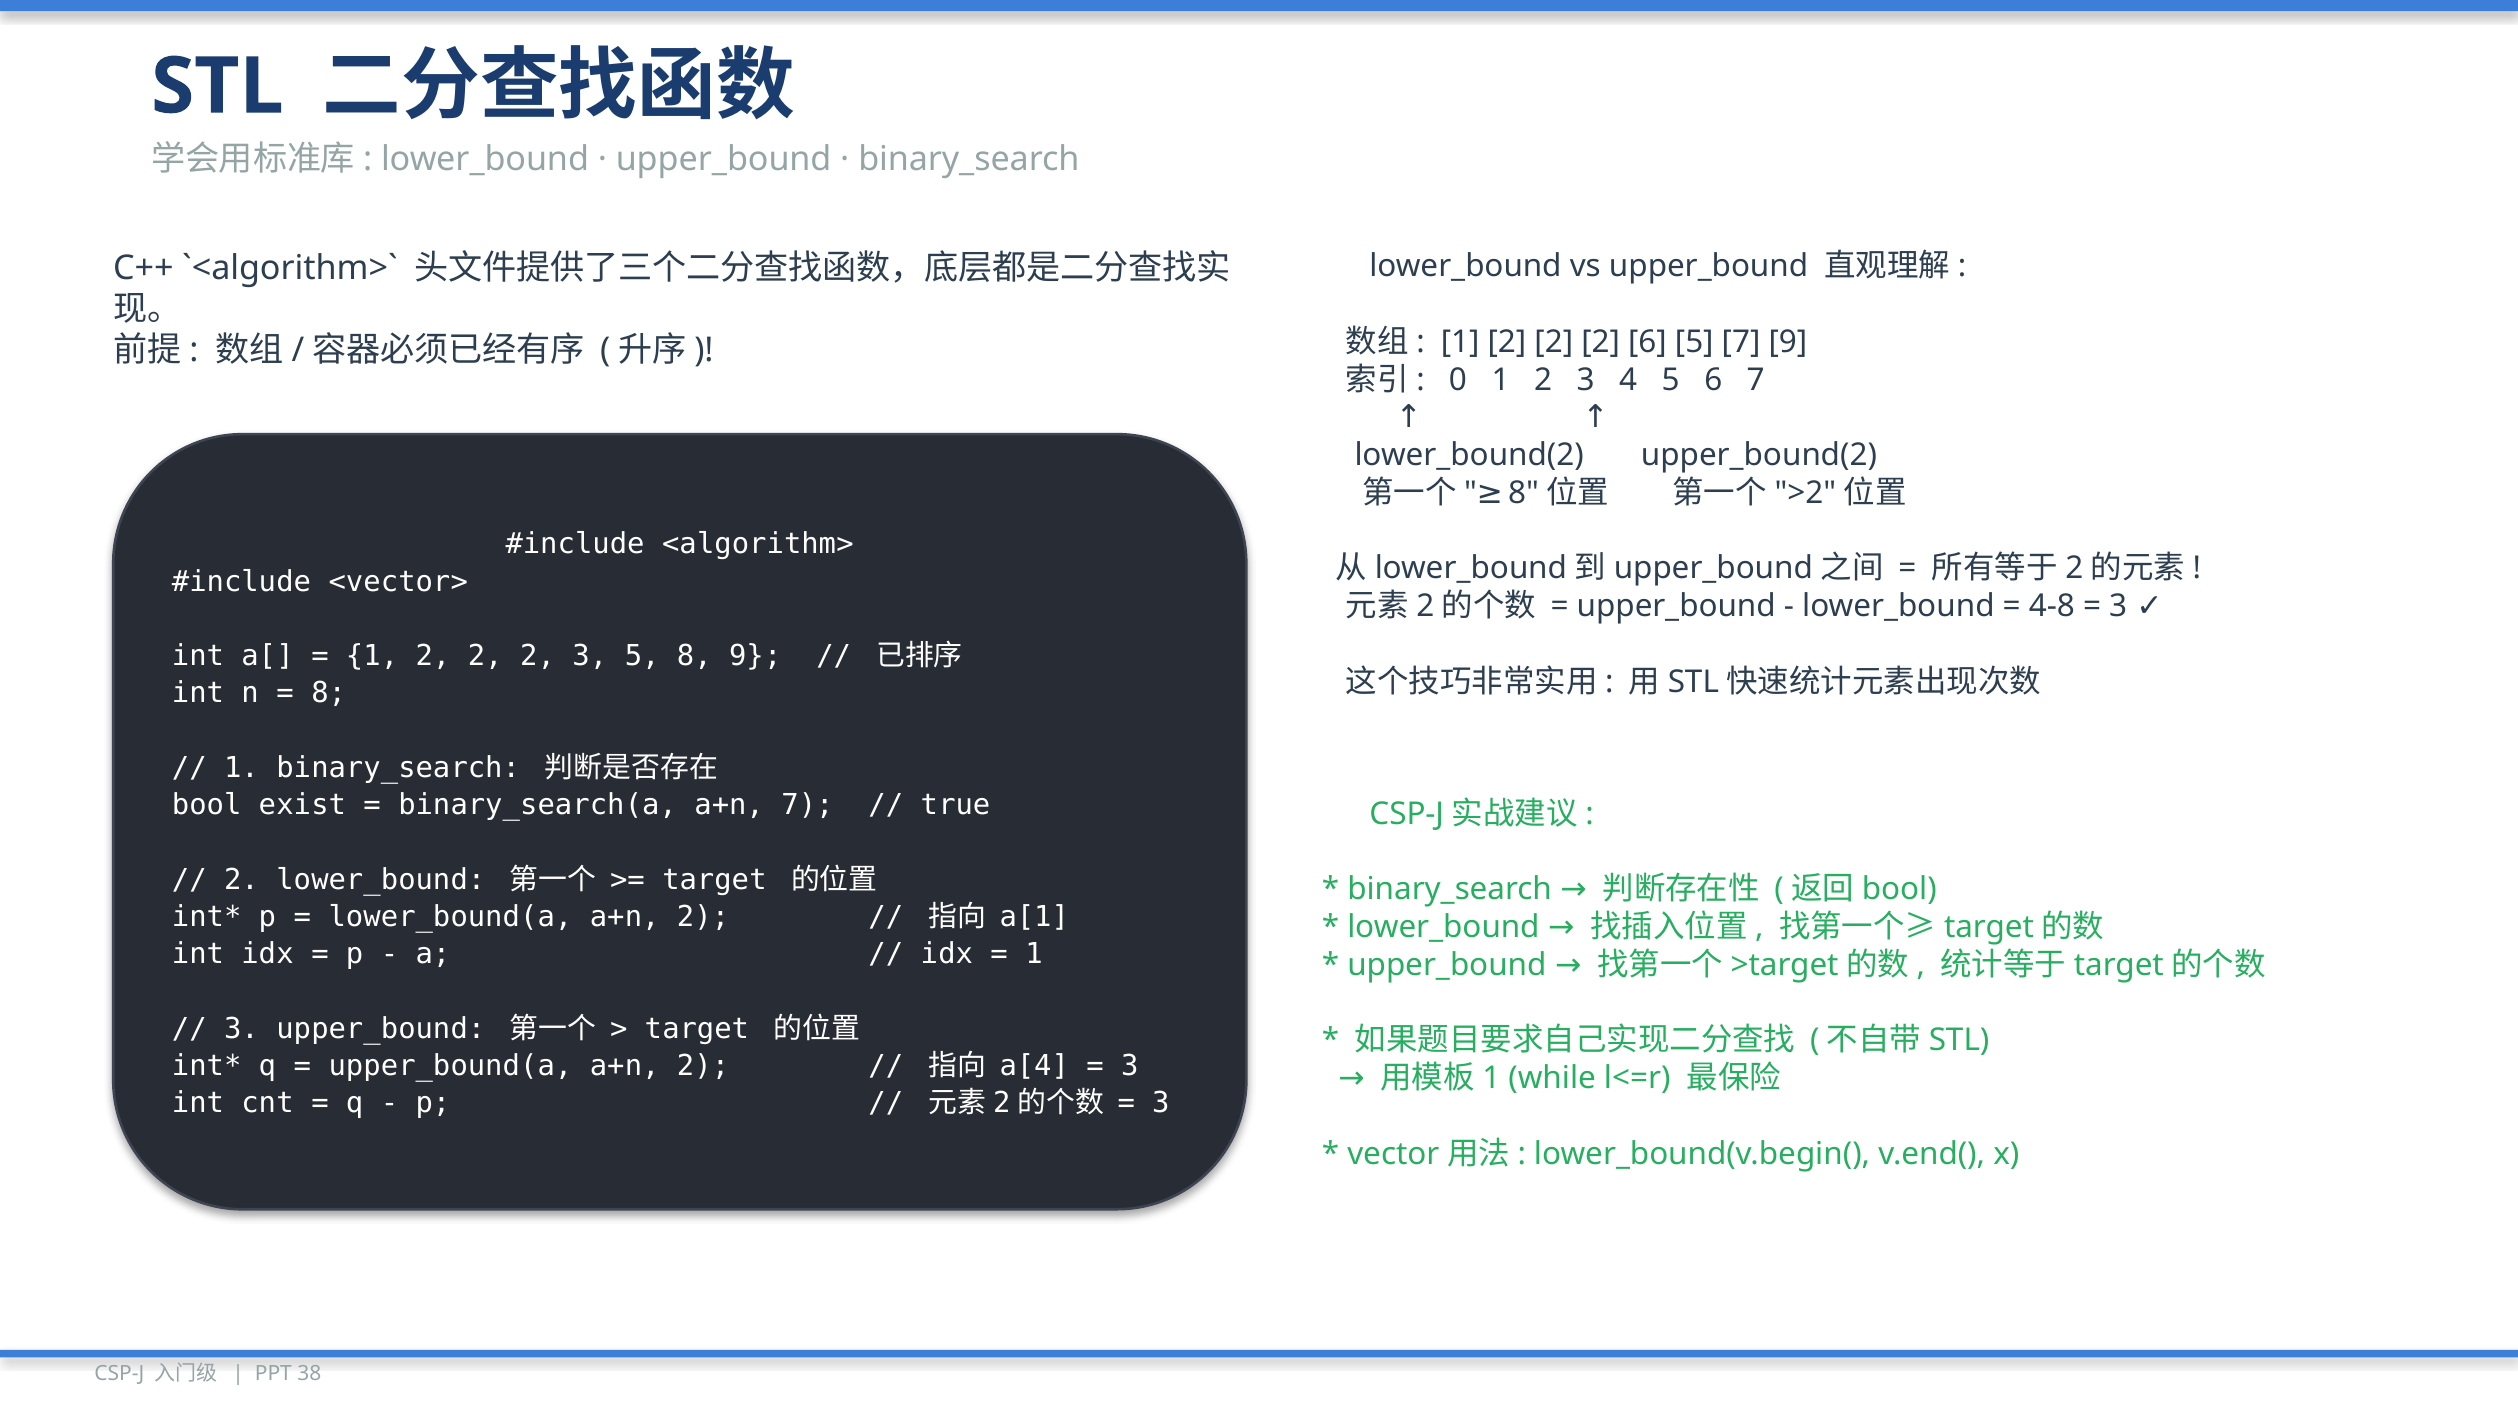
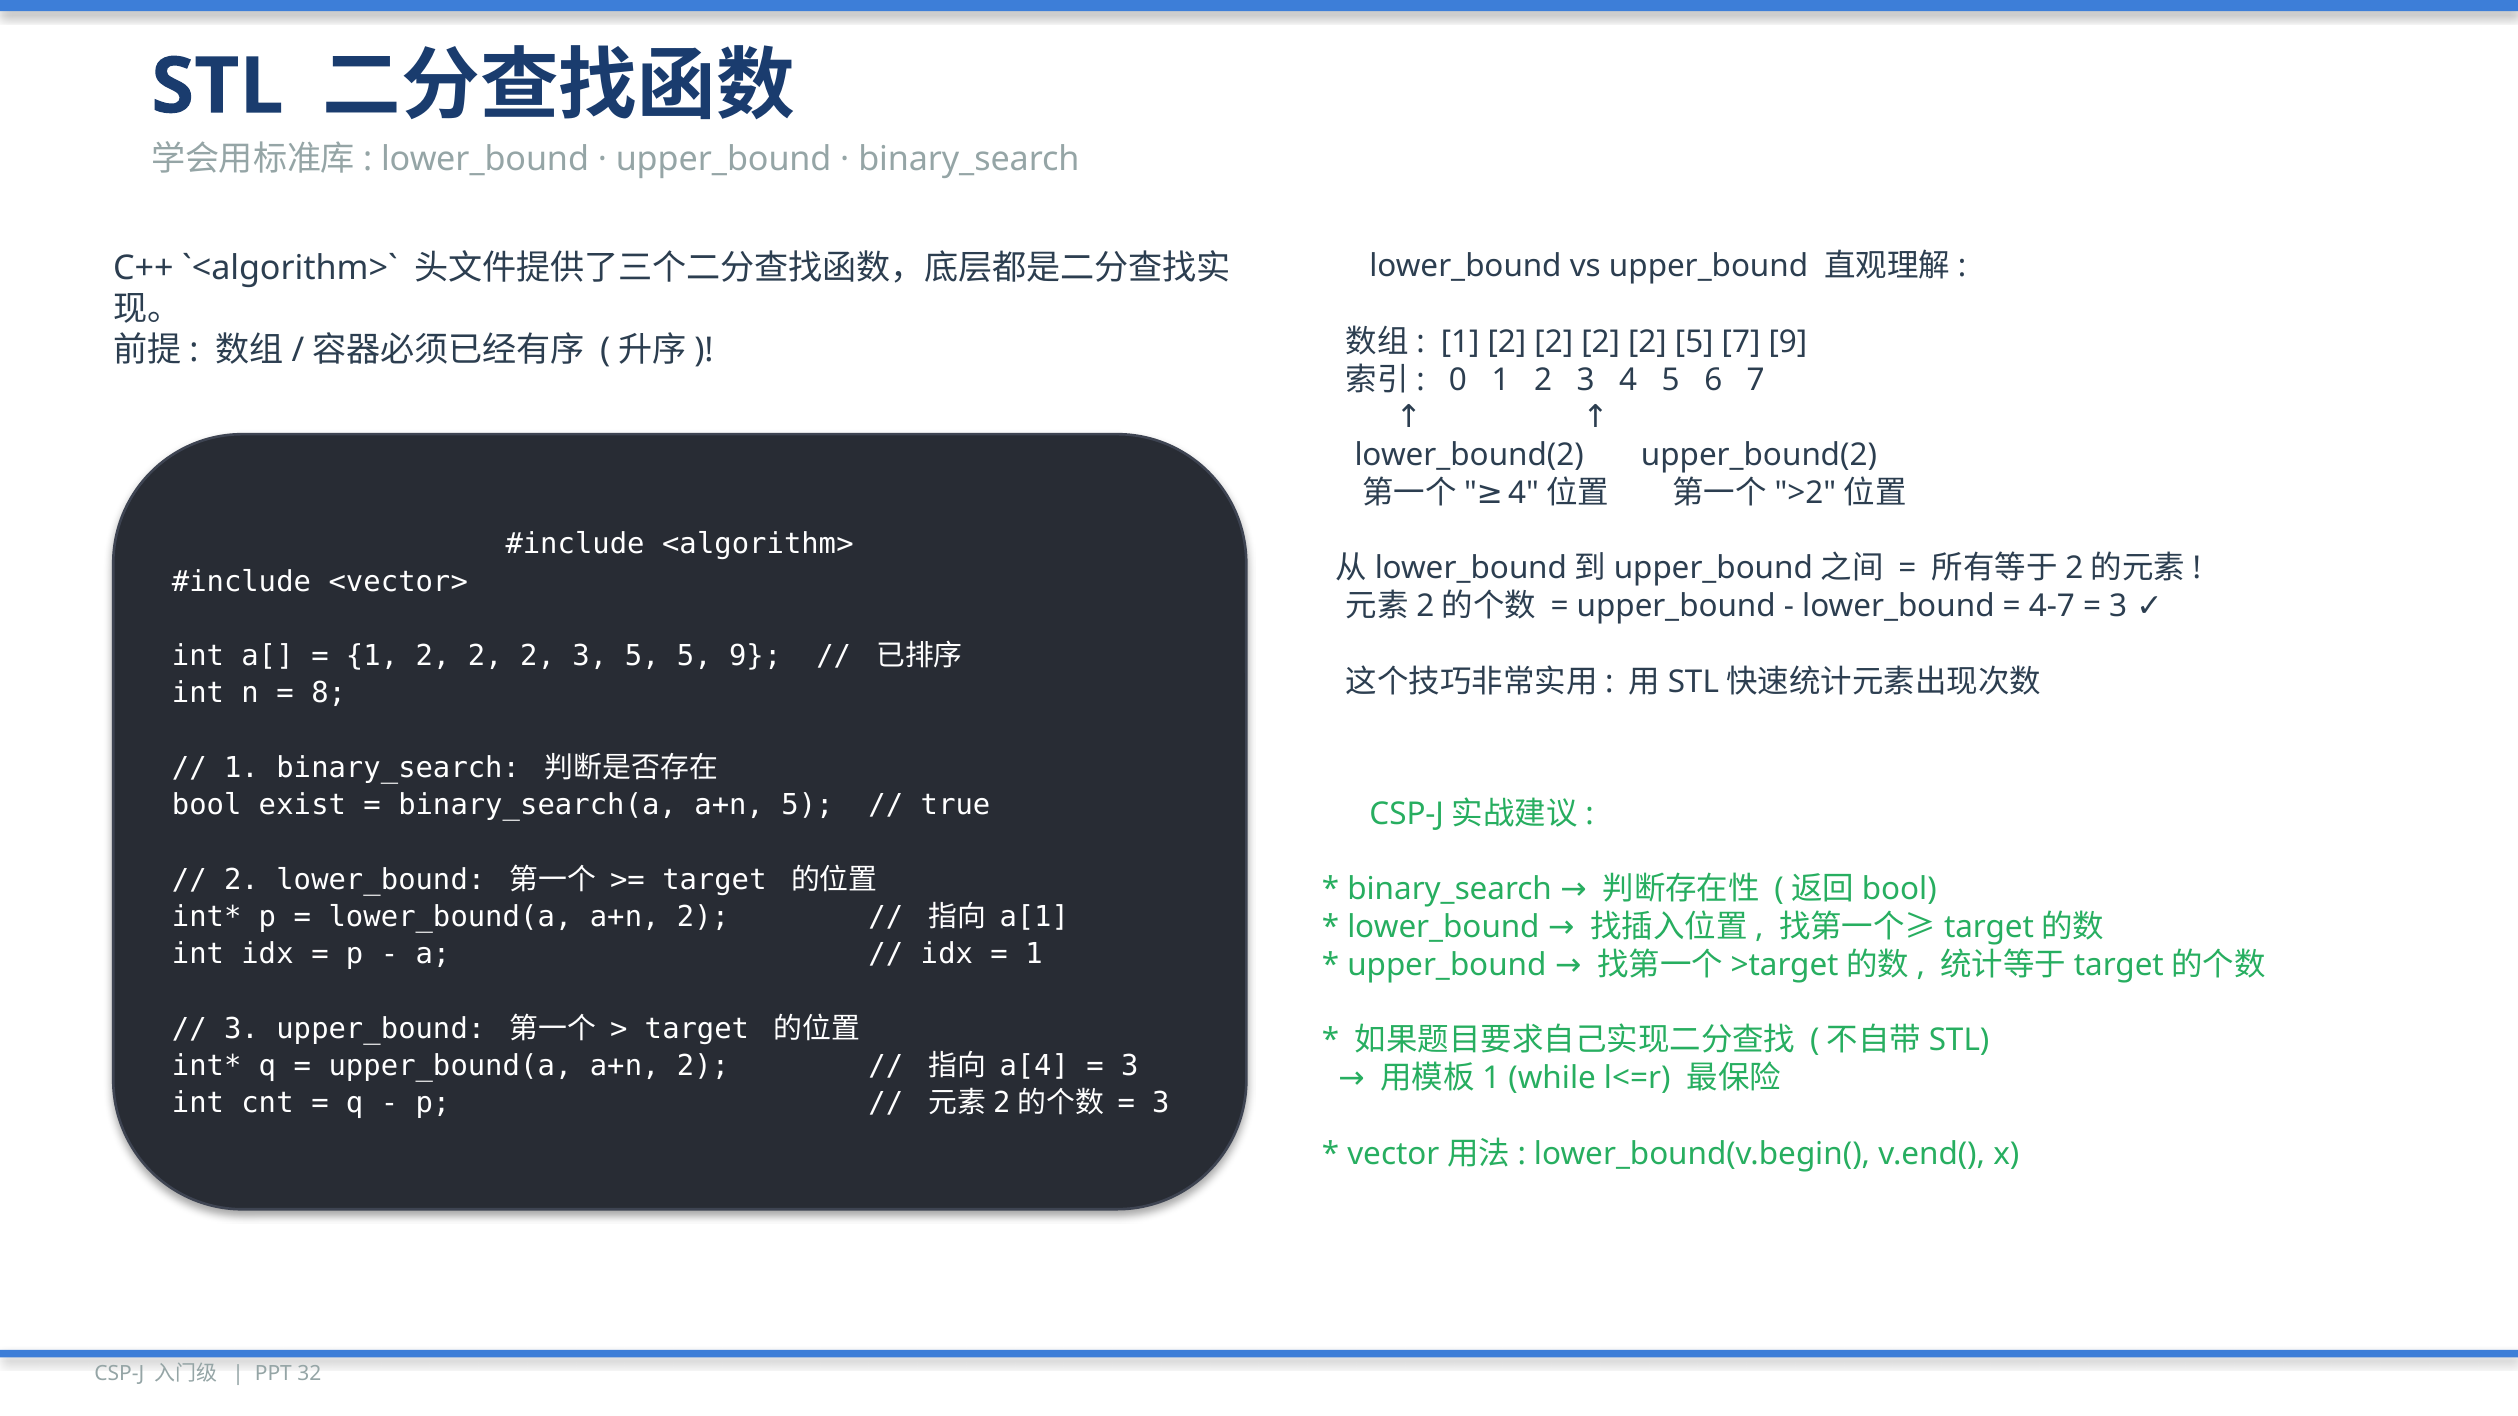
2 2 2 6: 6 -> 2
8 at (1524, 493): 8 -> 4
4-8: 4-8 -> 4-7
5 8: 8 -> 5
a+n 7: 7 -> 5
38: 38 -> 32
